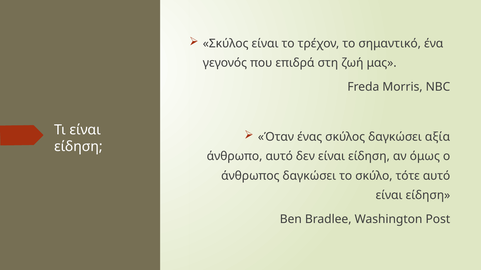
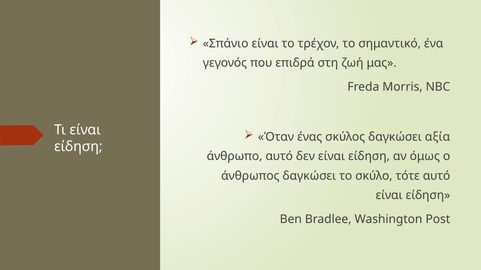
Σκύλος at (226, 44): Σκύλος -> Σπάνιο
